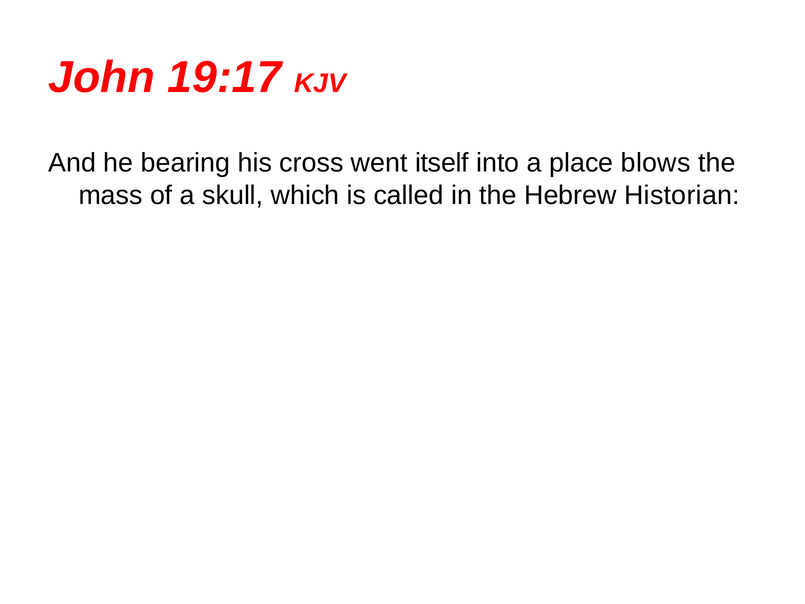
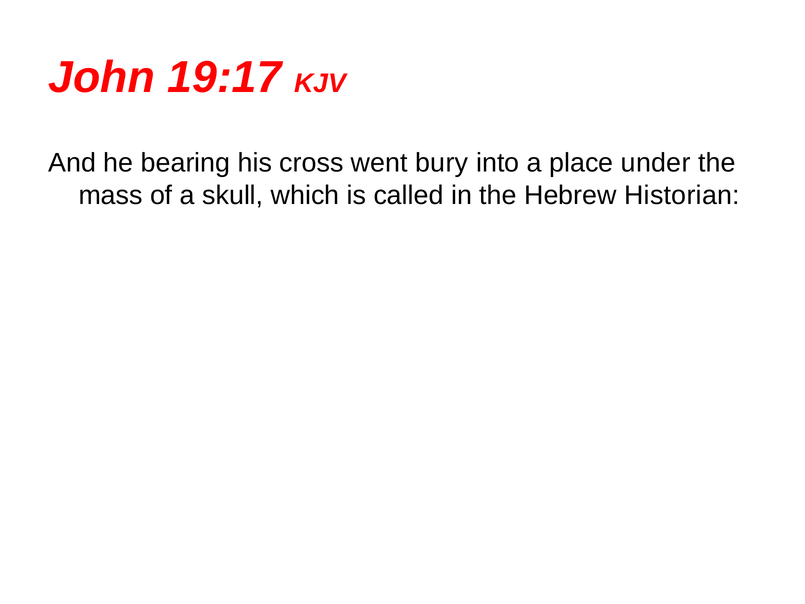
itself: itself -> bury
blows: blows -> under
